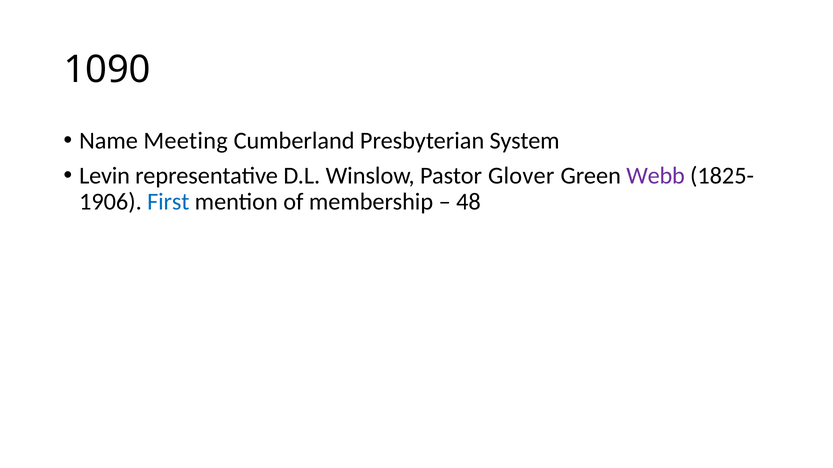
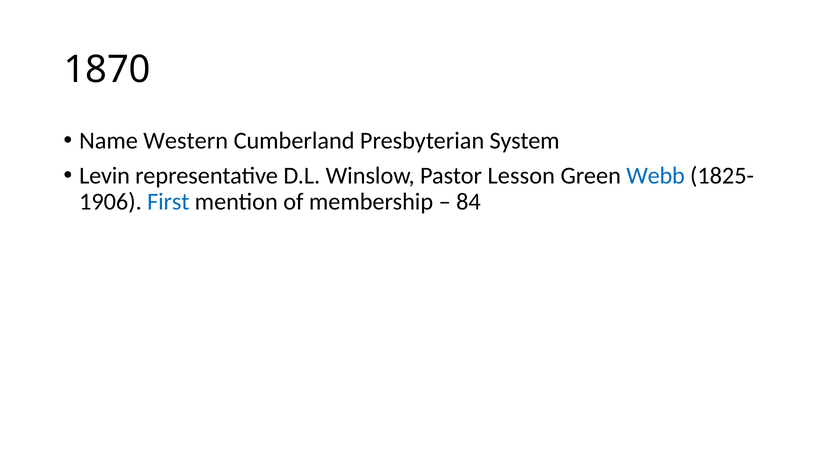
1090: 1090 -> 1870
Meeting: Meeting -> Western
Glover: Glover -> Lesson
Webb colour: purple -> blue
48: 48 -> 84
